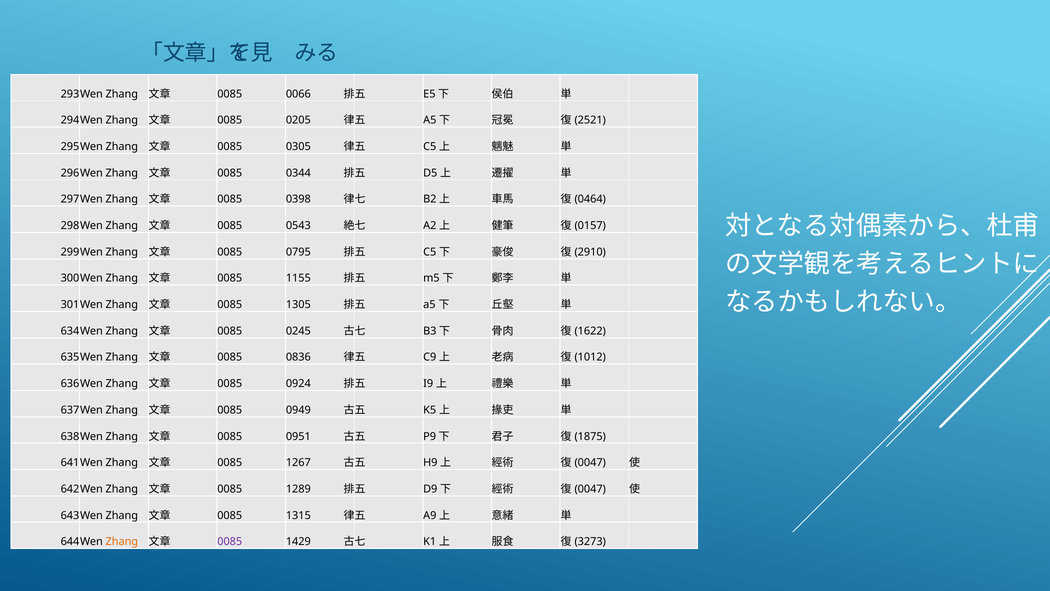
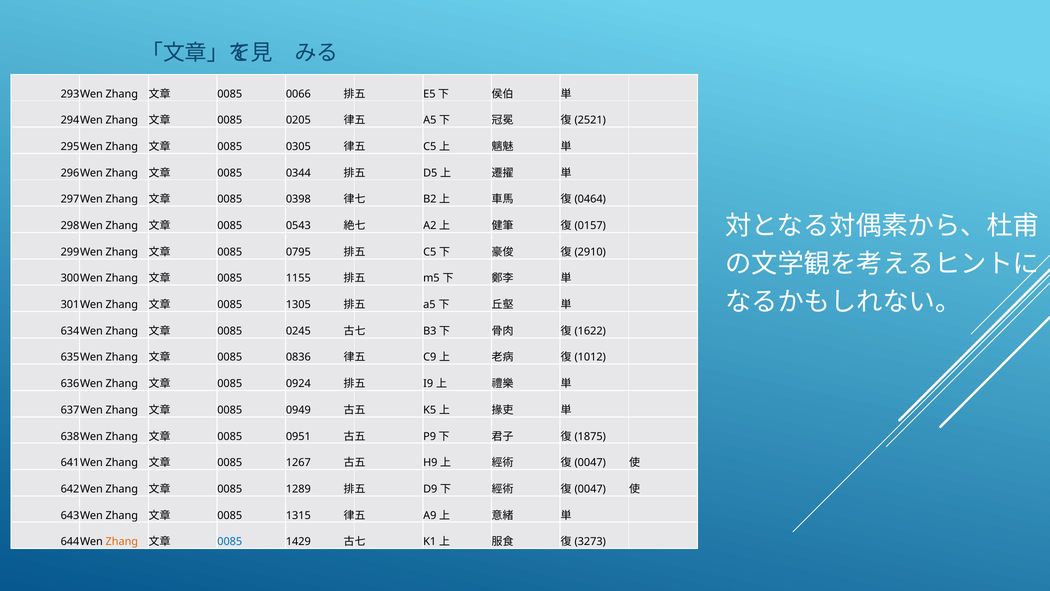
0085 at (230, 541) colour: purple -> blue
